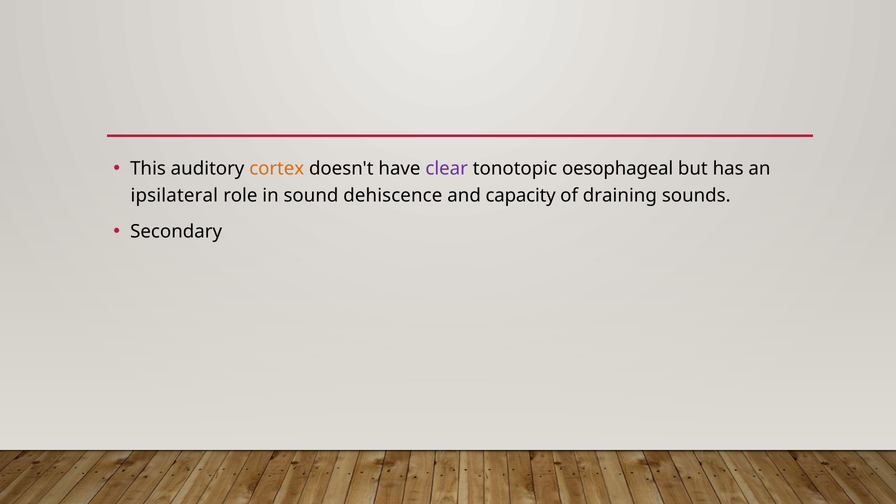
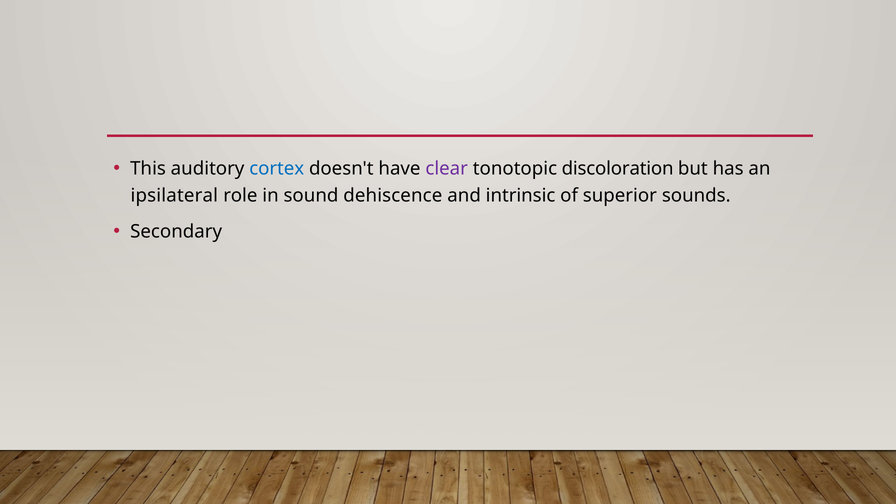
cortex colour: orange -> blue
oesophageal: oesophageal -> discoloration
capacity: capacity -> intrinsic
draining: draining -> superior
